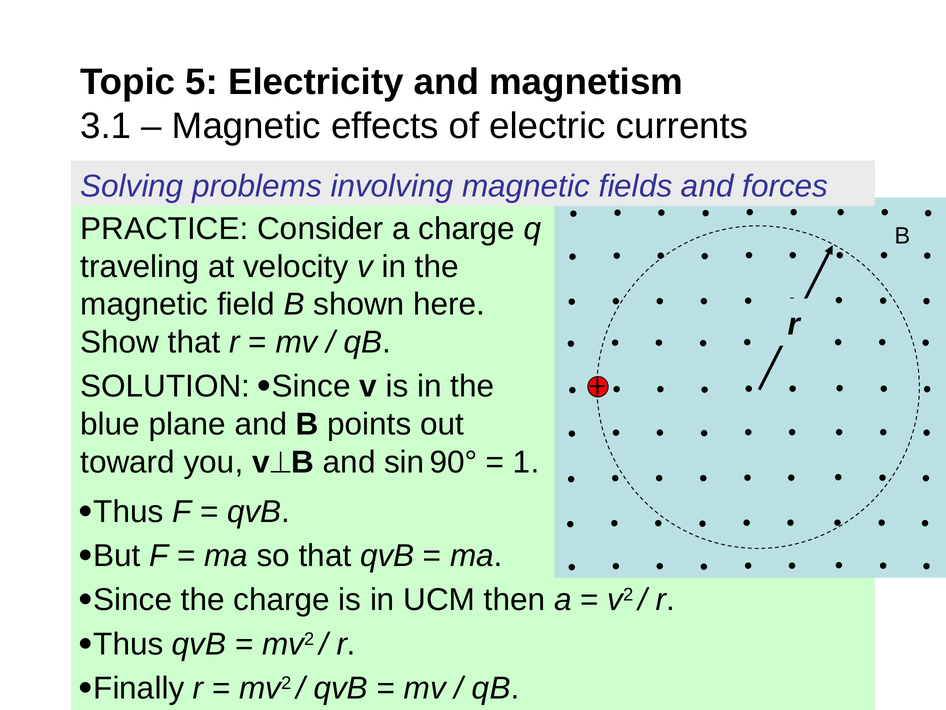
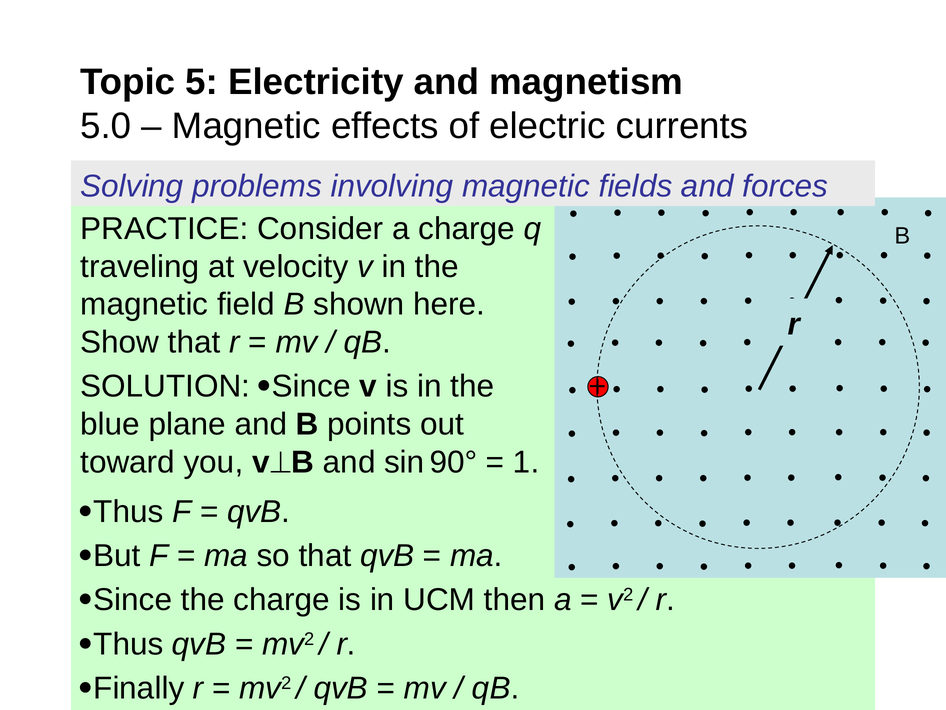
3.1: 3.1 -> 5.0
